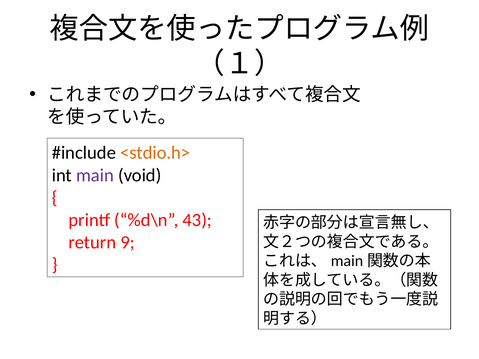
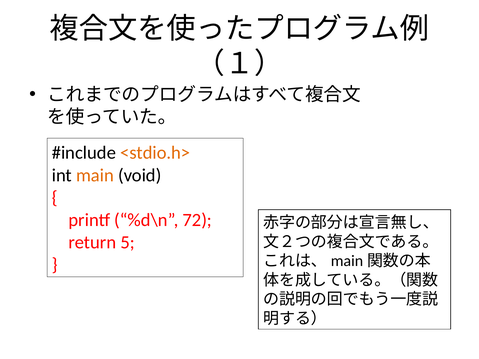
main colour: purple -> orange
43: 43 -> 72
9: 9 -> 5
